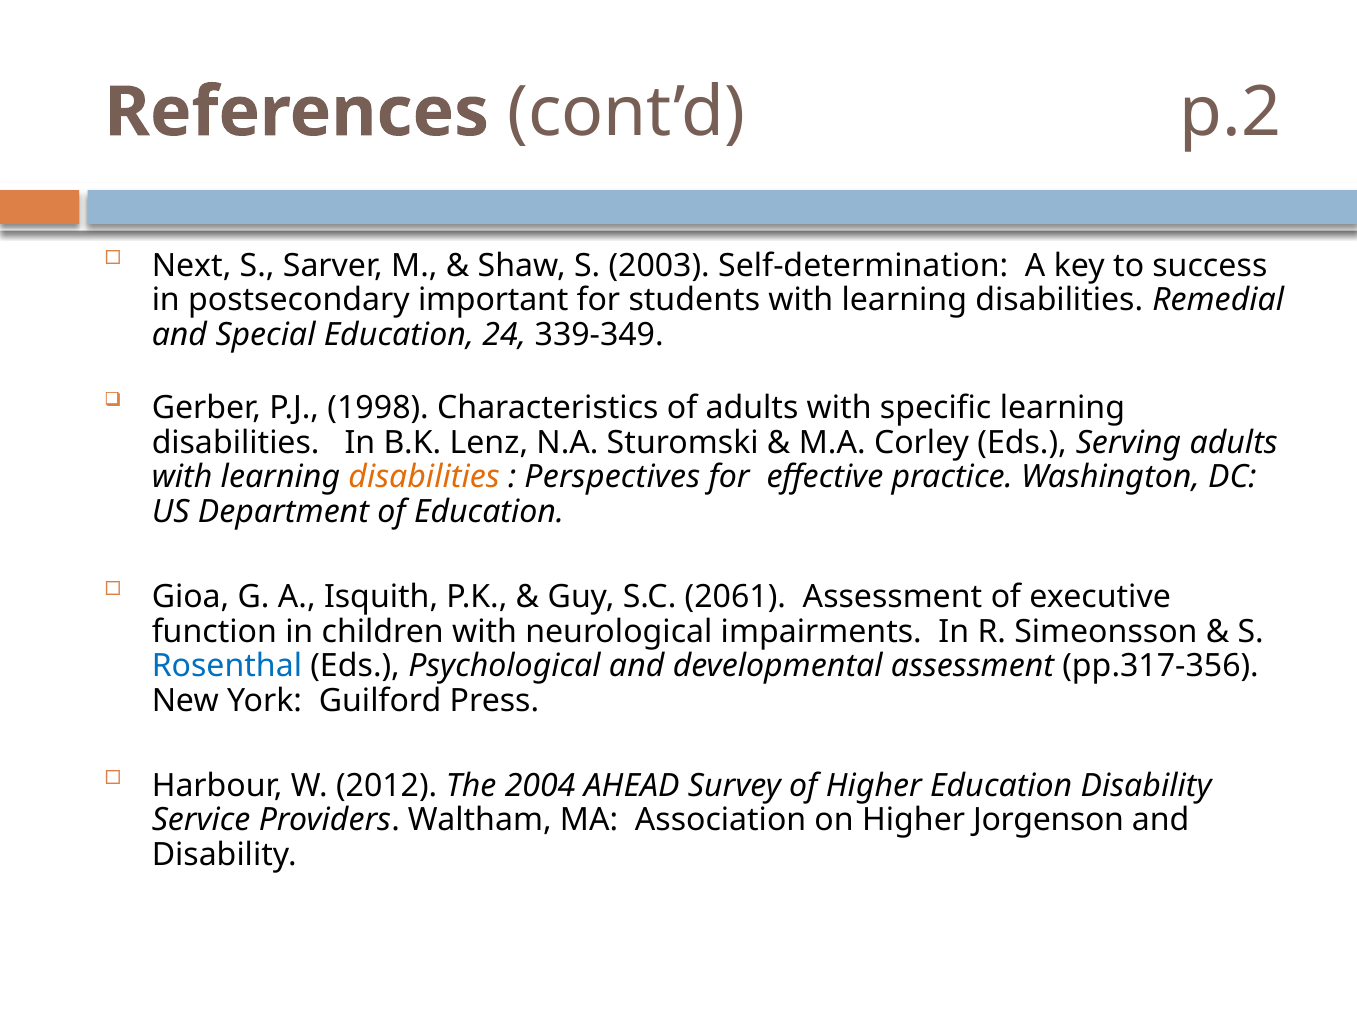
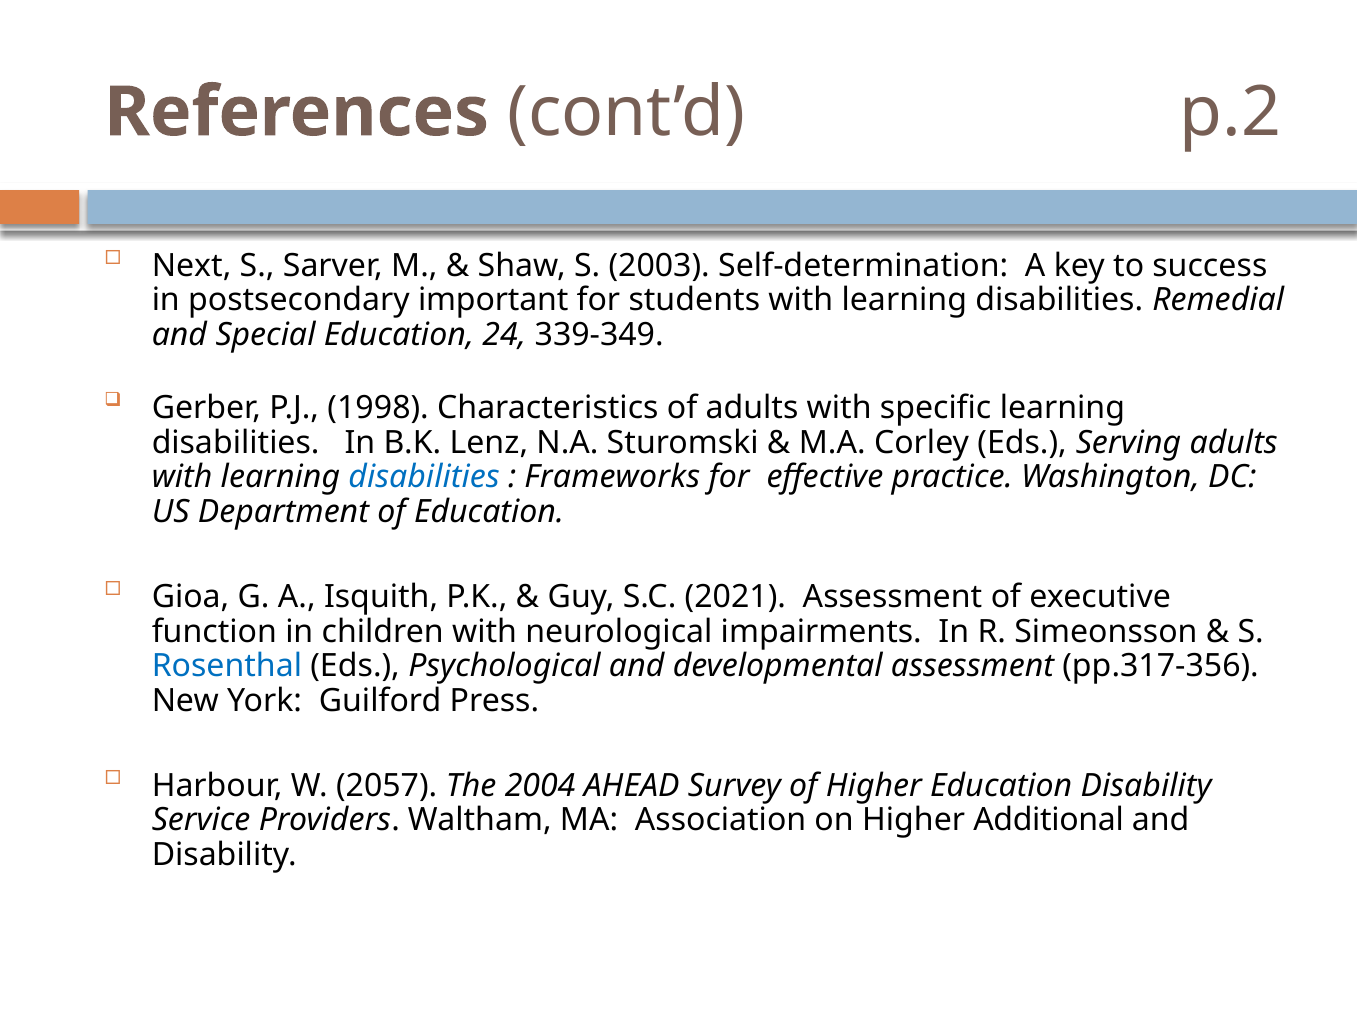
disabilities at (424, 477) colour: orange -> blue
Perspectives: Perspectives -> Frameworks
2061: 2061 -> 2021
2012: 2012 -> 2057
Jorgenson: Jorgenson -> Additional
